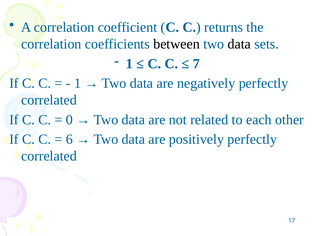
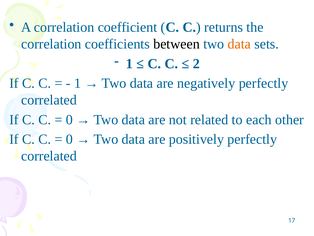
data at (239, 44) colour: black -> orange
7: 7 -> 2
6 at (69, 139): 6 -> 0
